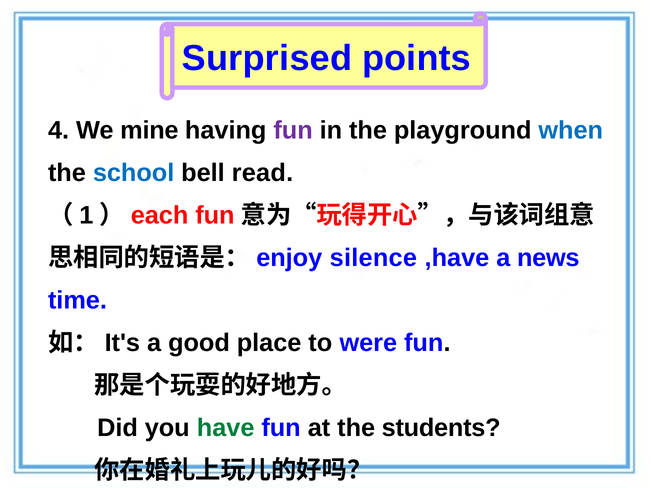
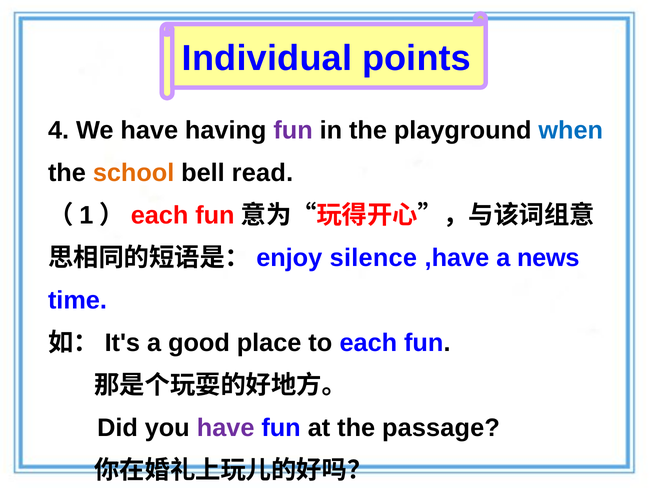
Surprised: Surprised -> Individual
We mine: mine -> have
school colour: blue -> orange
to were: were -> each
have at (226, 428) colour: green -> purple
students: students -> passage
